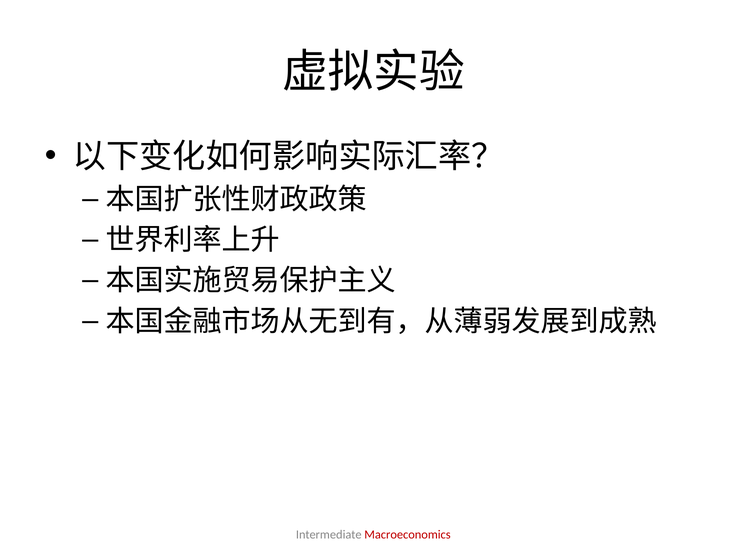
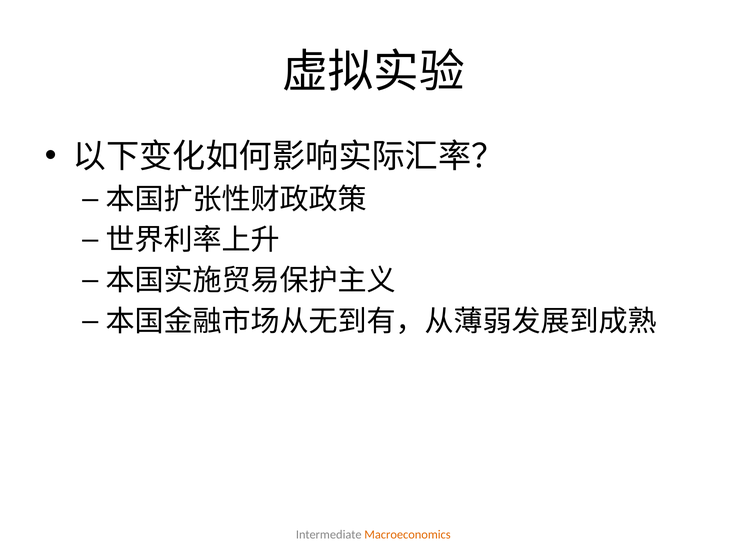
Macroeconomics colour: red -> orange
